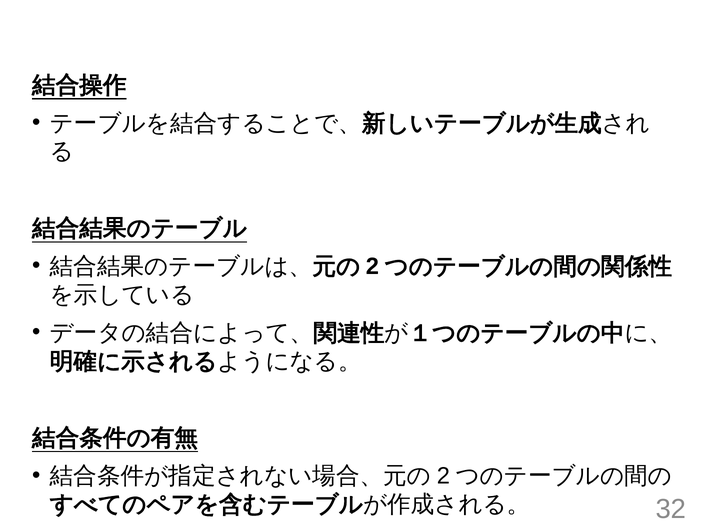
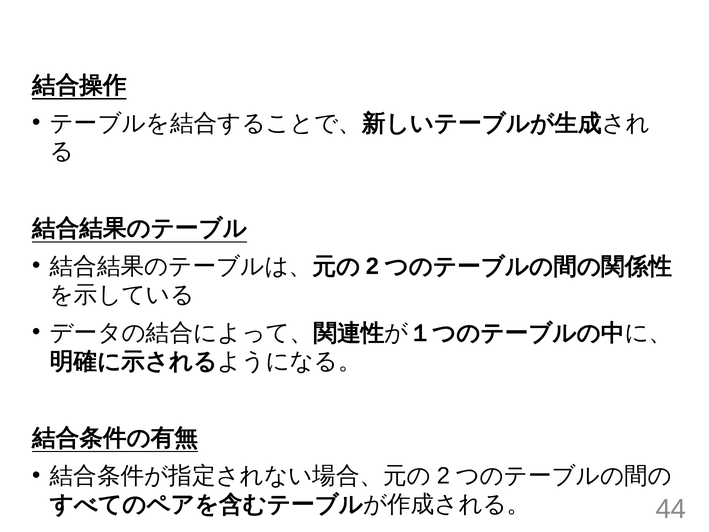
32: 32 -> 44
